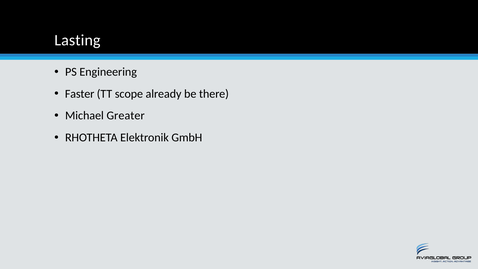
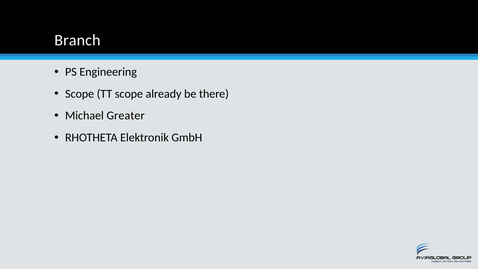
Lasting: Lasting -> Branch
Faster at (80, 94): Faster -> Scope
